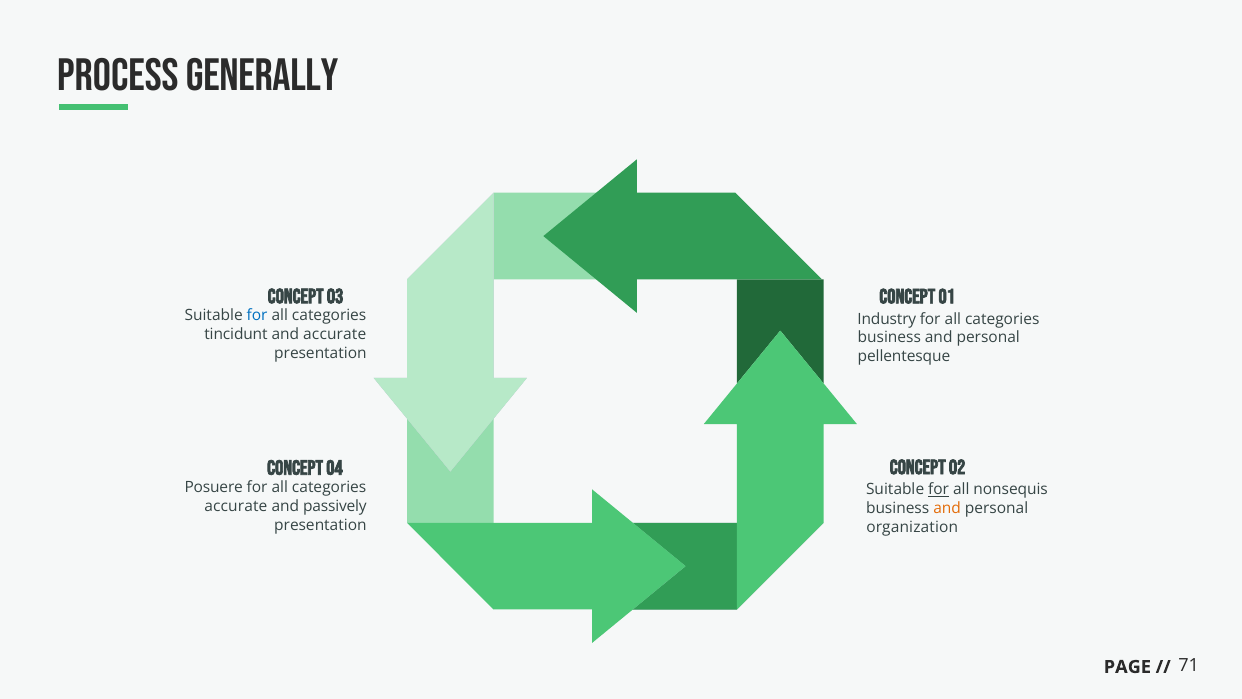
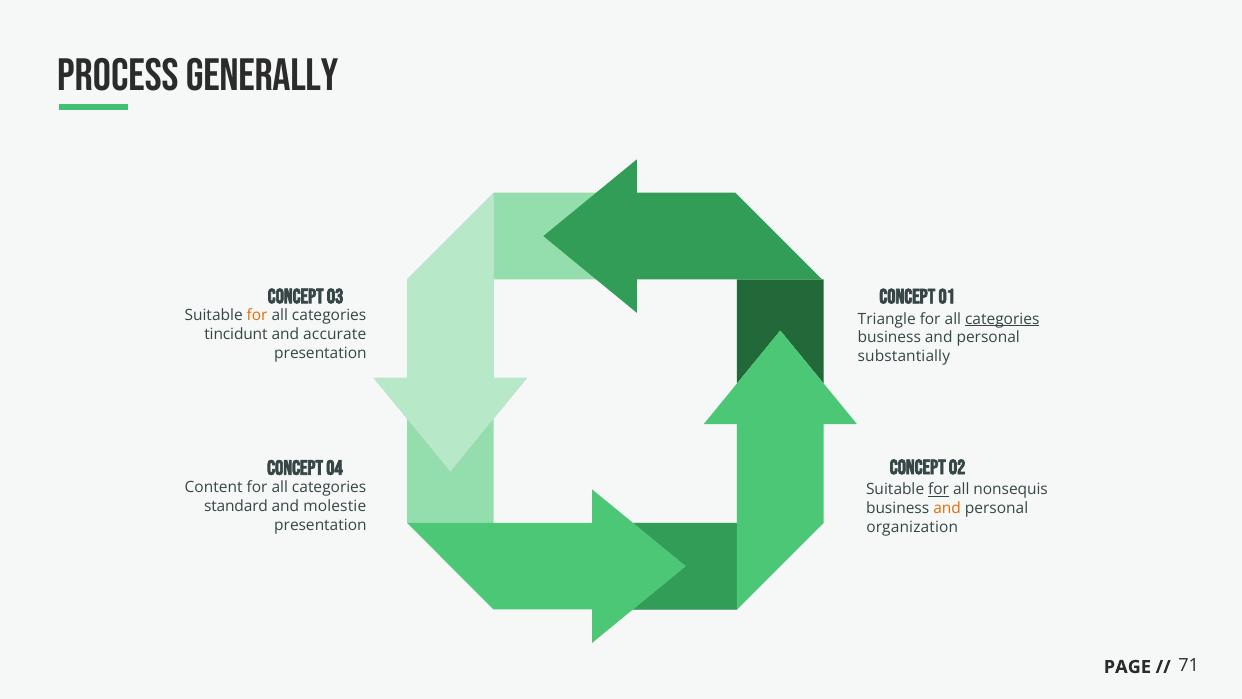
for at (257, 316) colour: blue -> orange
Industry: Industry -> Triangle
categories at (1002, 319) underline: none -> present
pellentesque: pellentesque -> substantially
Posuere: Posuere -> Content
accurate at (236, 506): accurate -> standard
passively: passively -> molestie
